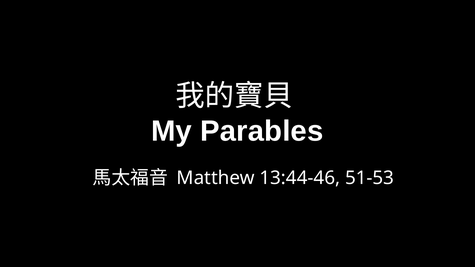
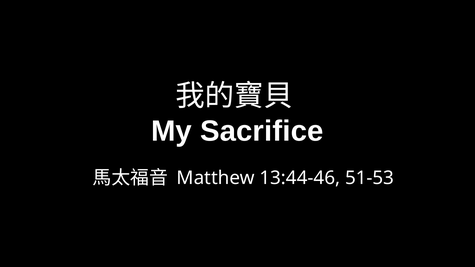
Parables: Parables -> Sacrifice
